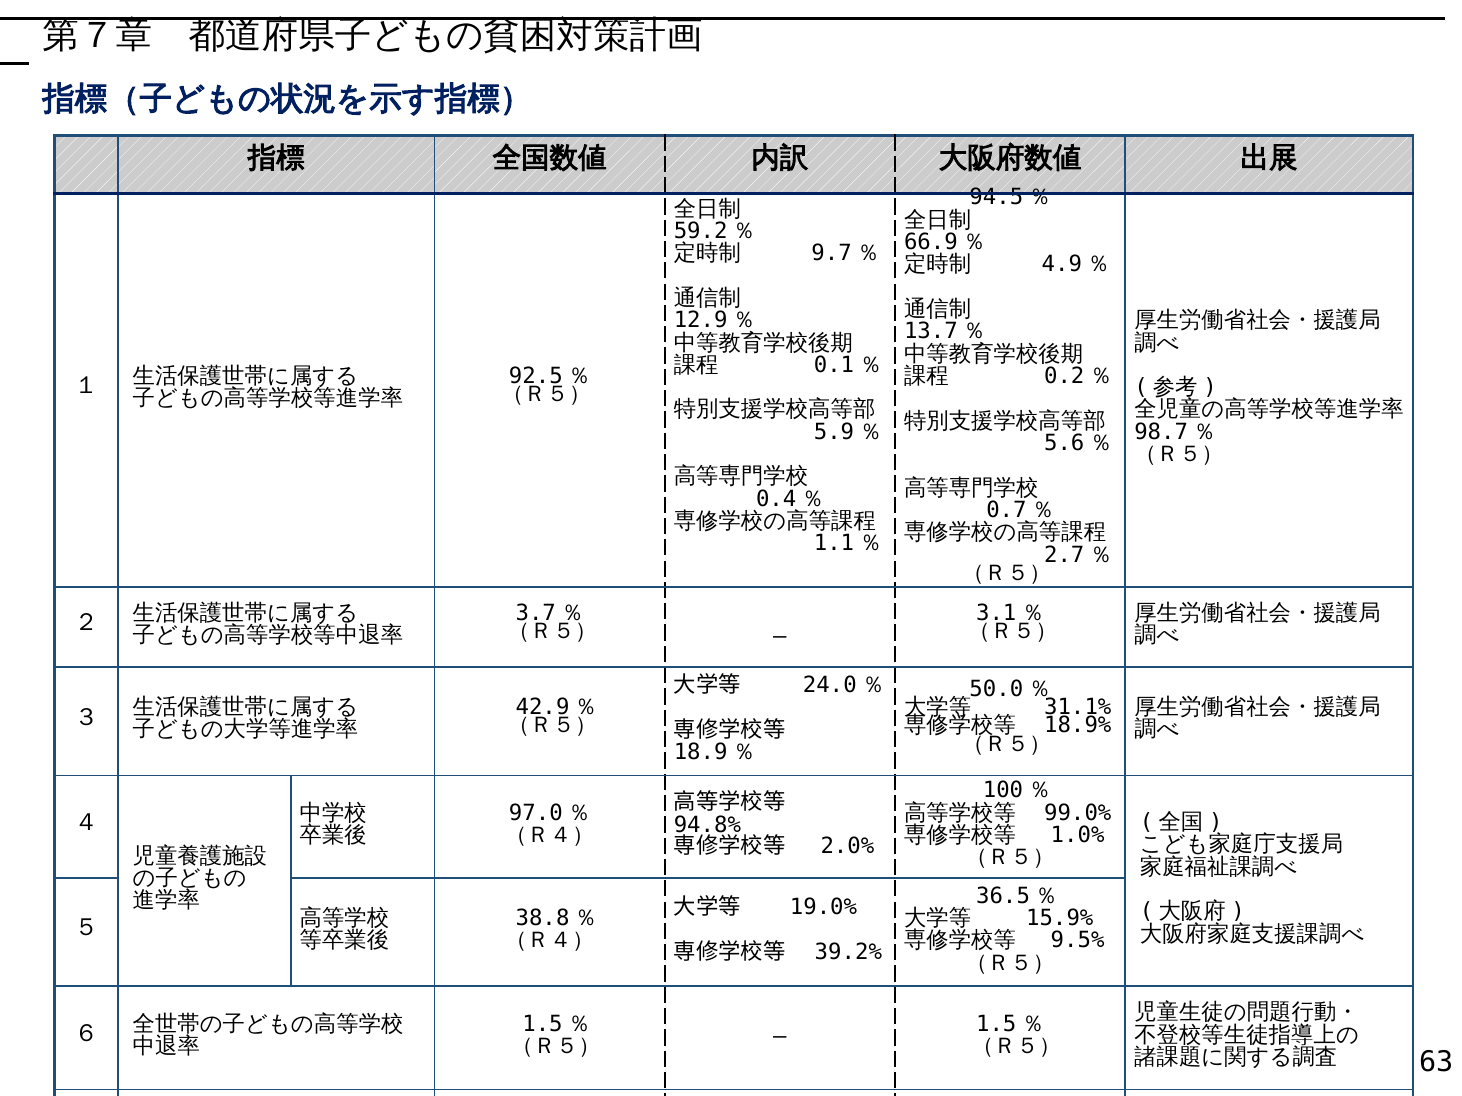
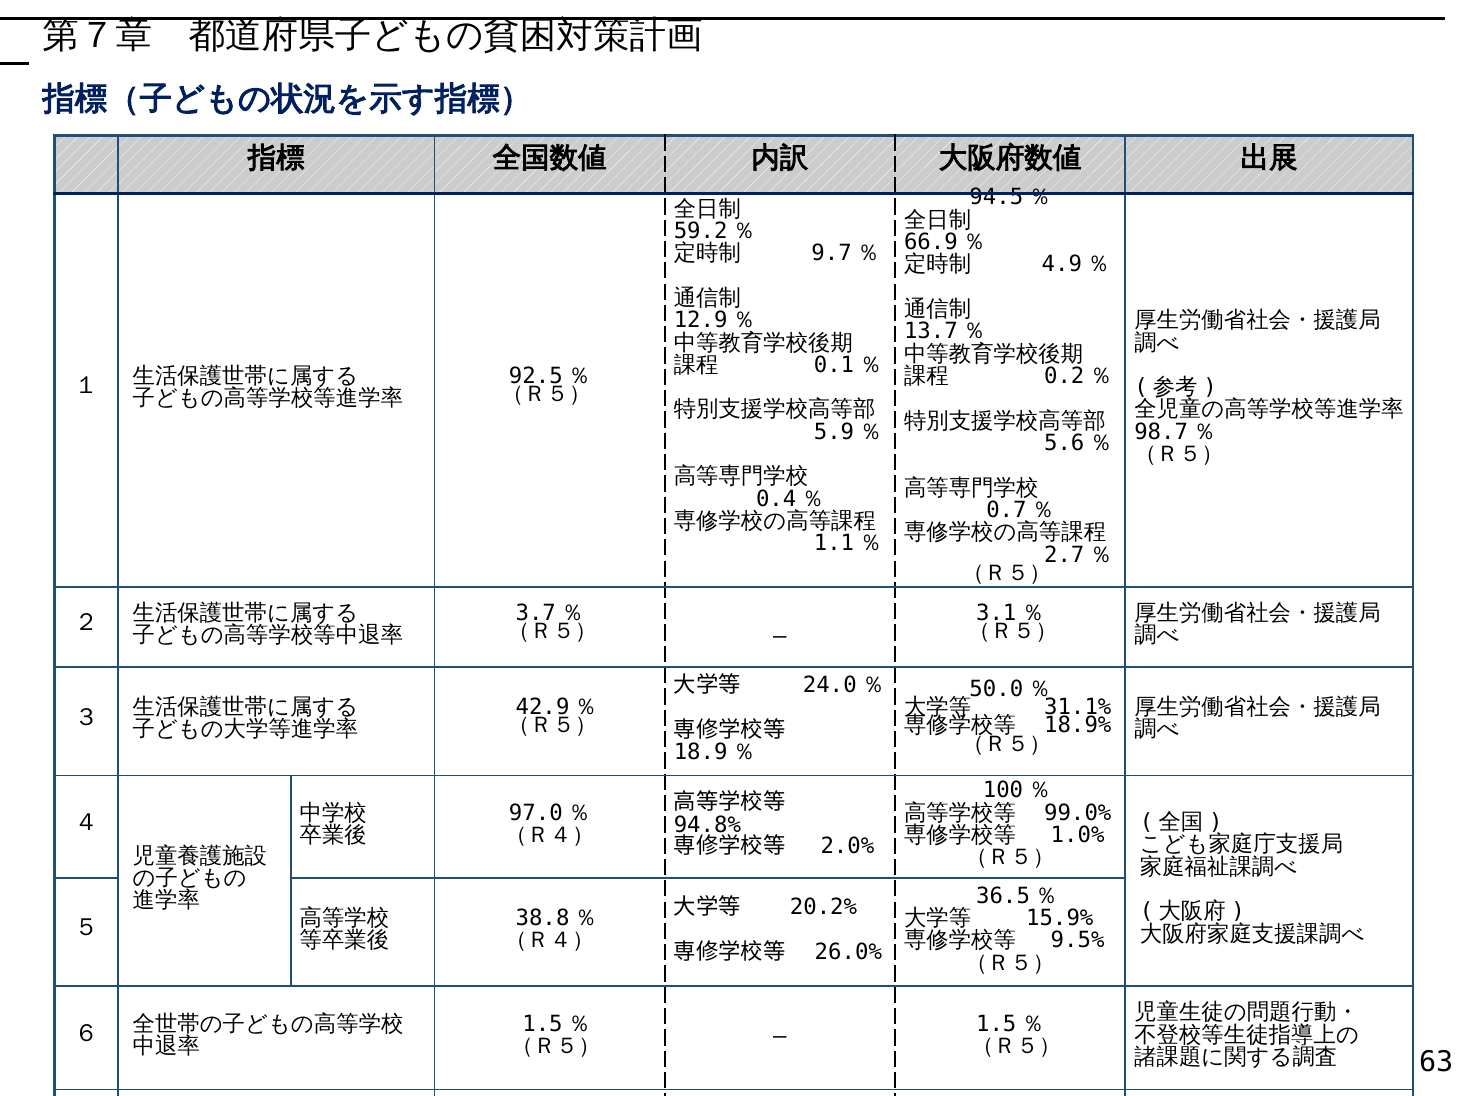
19.0%: 19.0% -> 20.2%
39.2%: 39.2% -> 26.0%
